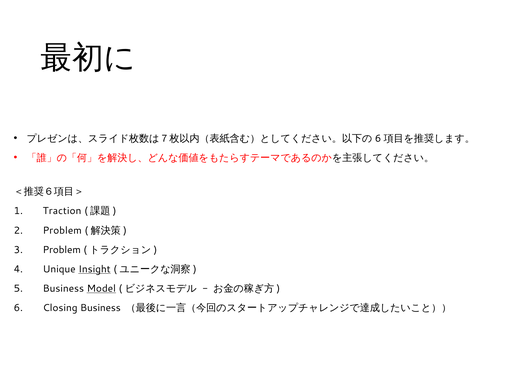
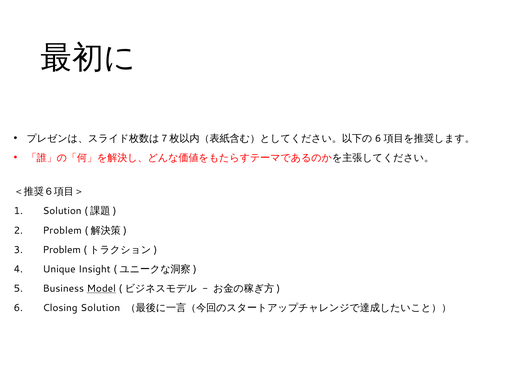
Traction at (62, 211): Traction -> Solution
Insight underline: present -> none
Closing Business: Business -> Solution
